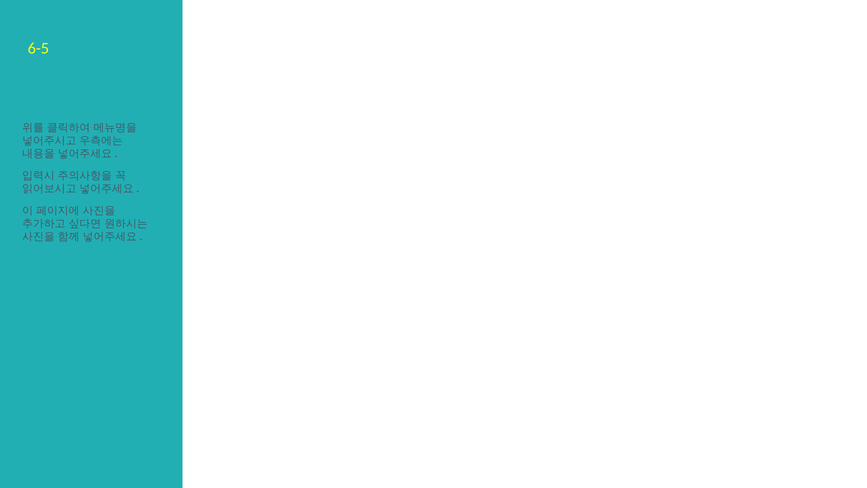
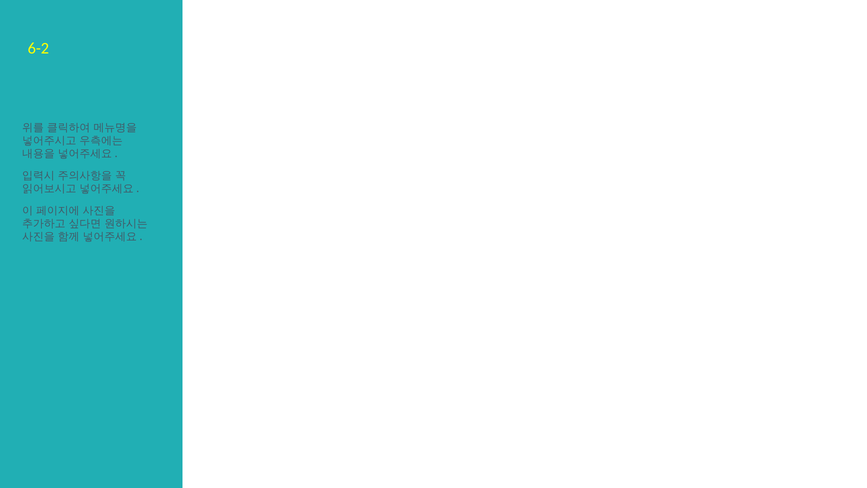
6-5: 6-5 -> 6-2
